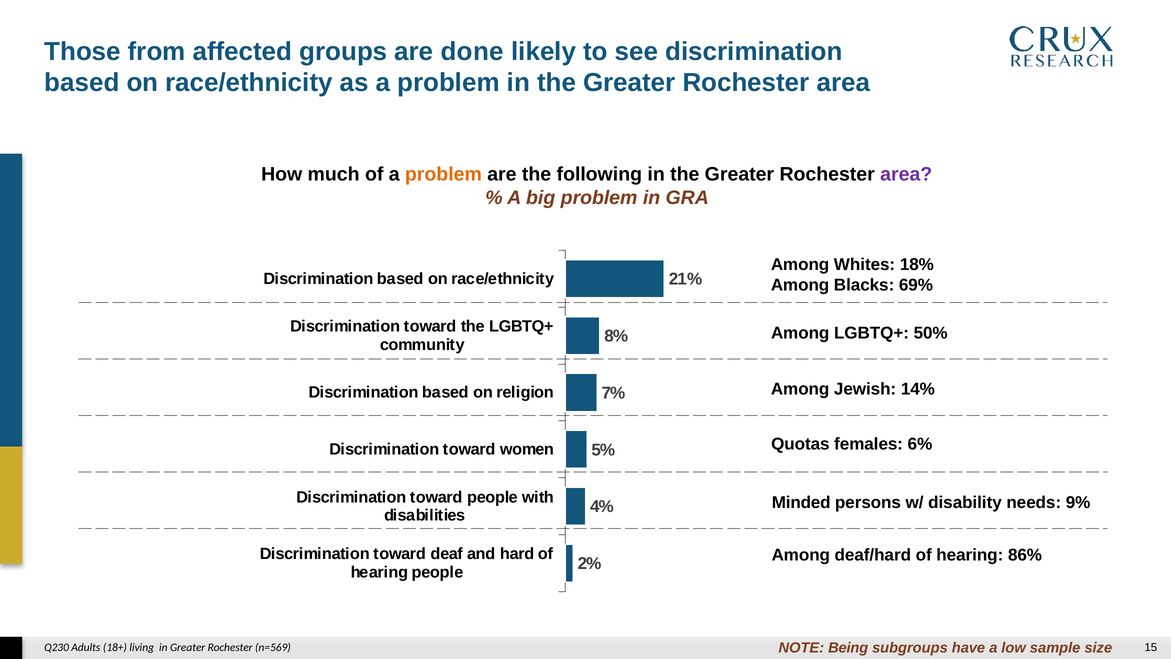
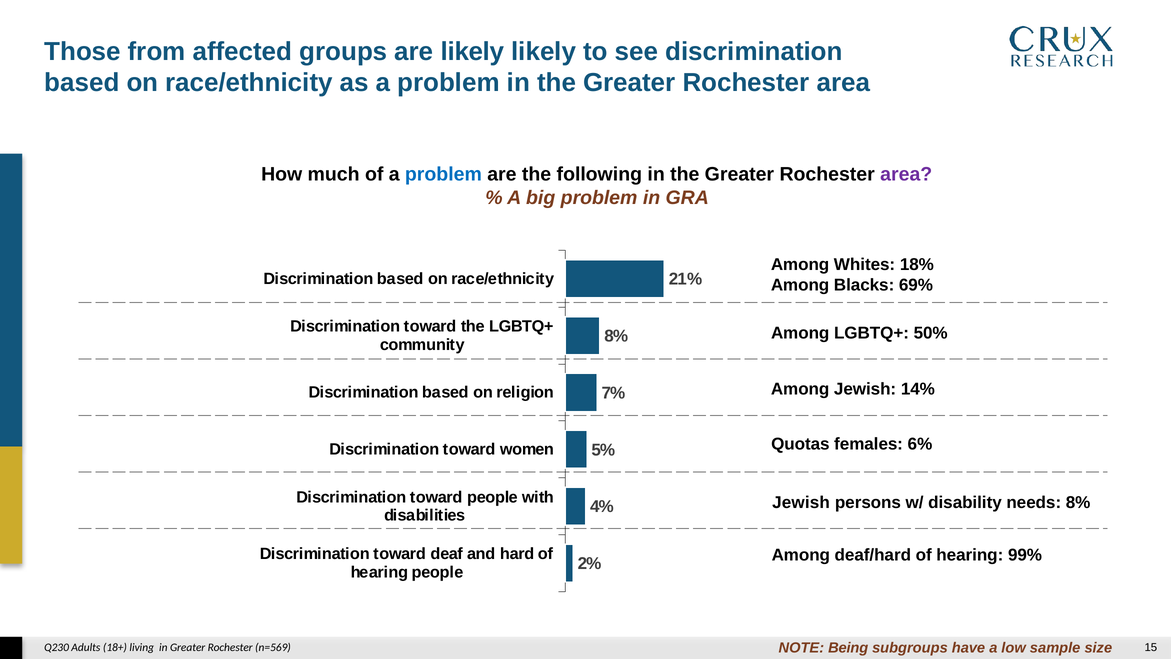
are done: done -> likely
problem at (443, 174) colour: orange -> blue
Minded at (801, 503): Minded -> Jewish
needs 9%: 9% -> 8%
86%: 86% -> 99%
